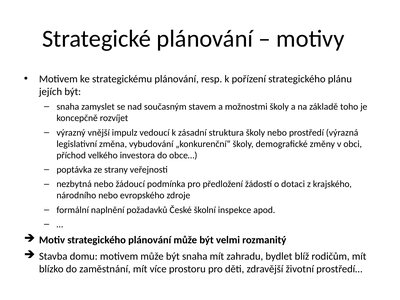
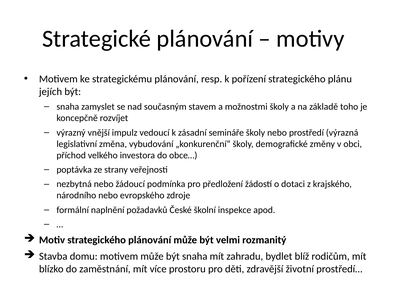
struktura: struktura -> semináře
